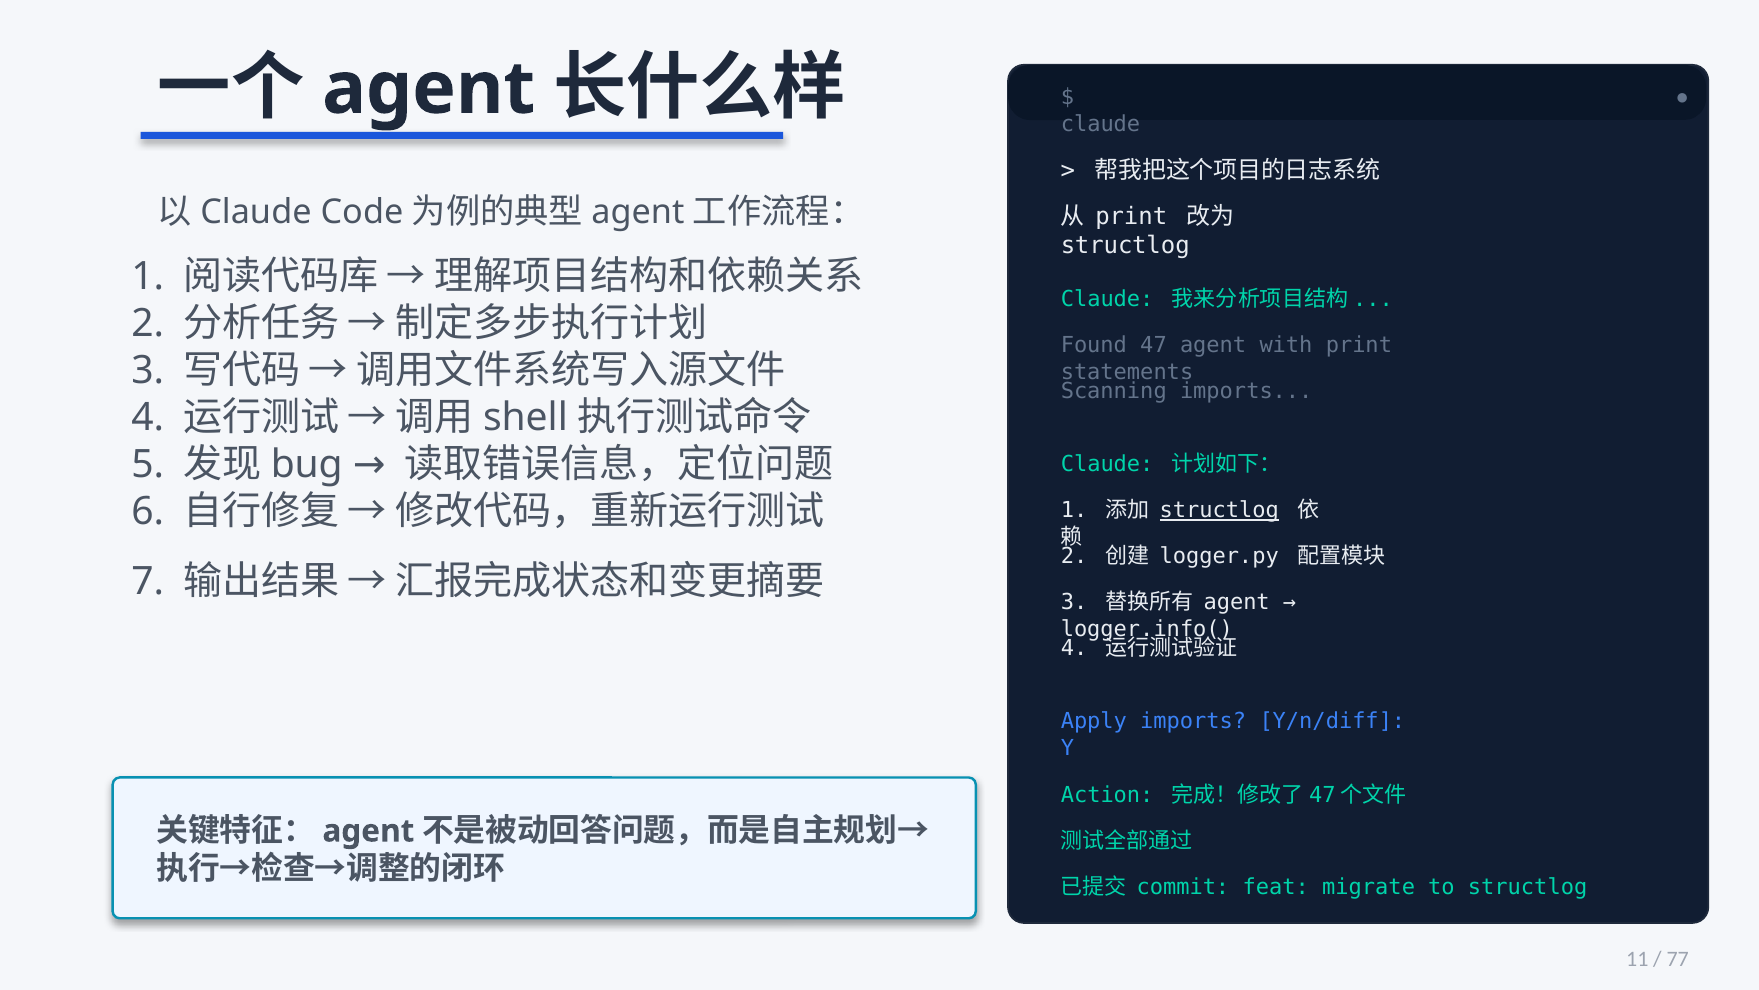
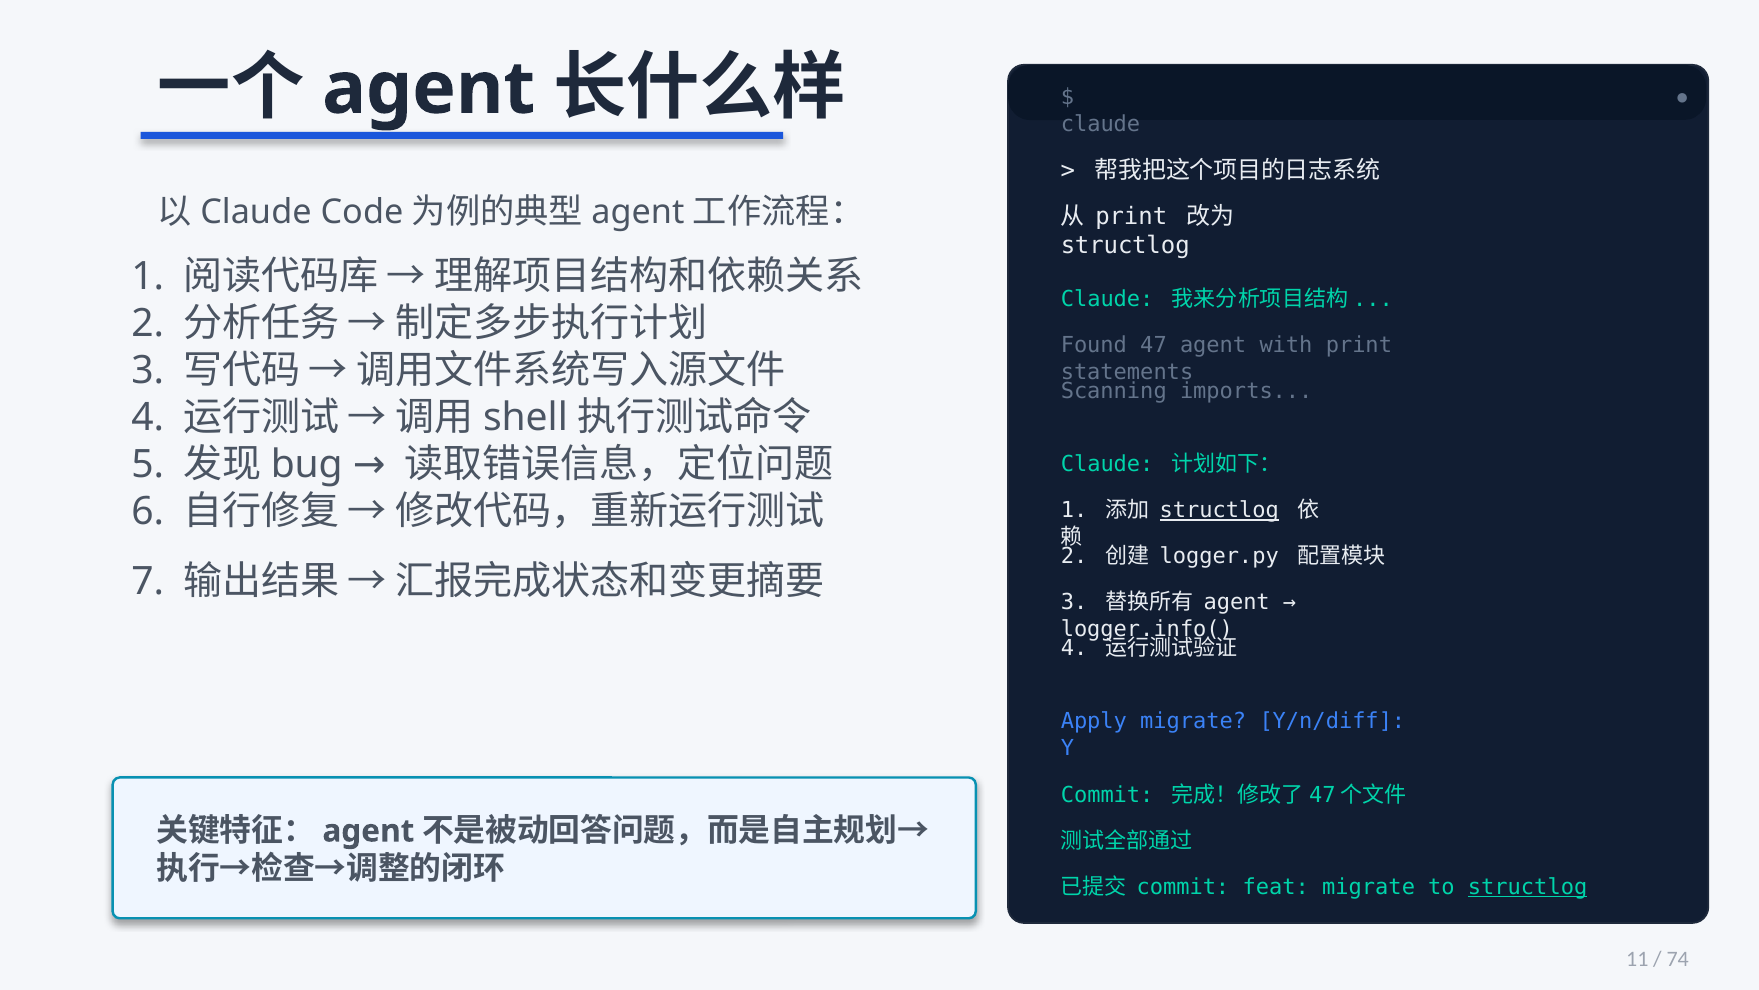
Apply imports: imports -> migrate
Action at (1107, 795): Action -> Commit
structlog at (1528, 886) underline: none -> present
77: 77 -> 74
